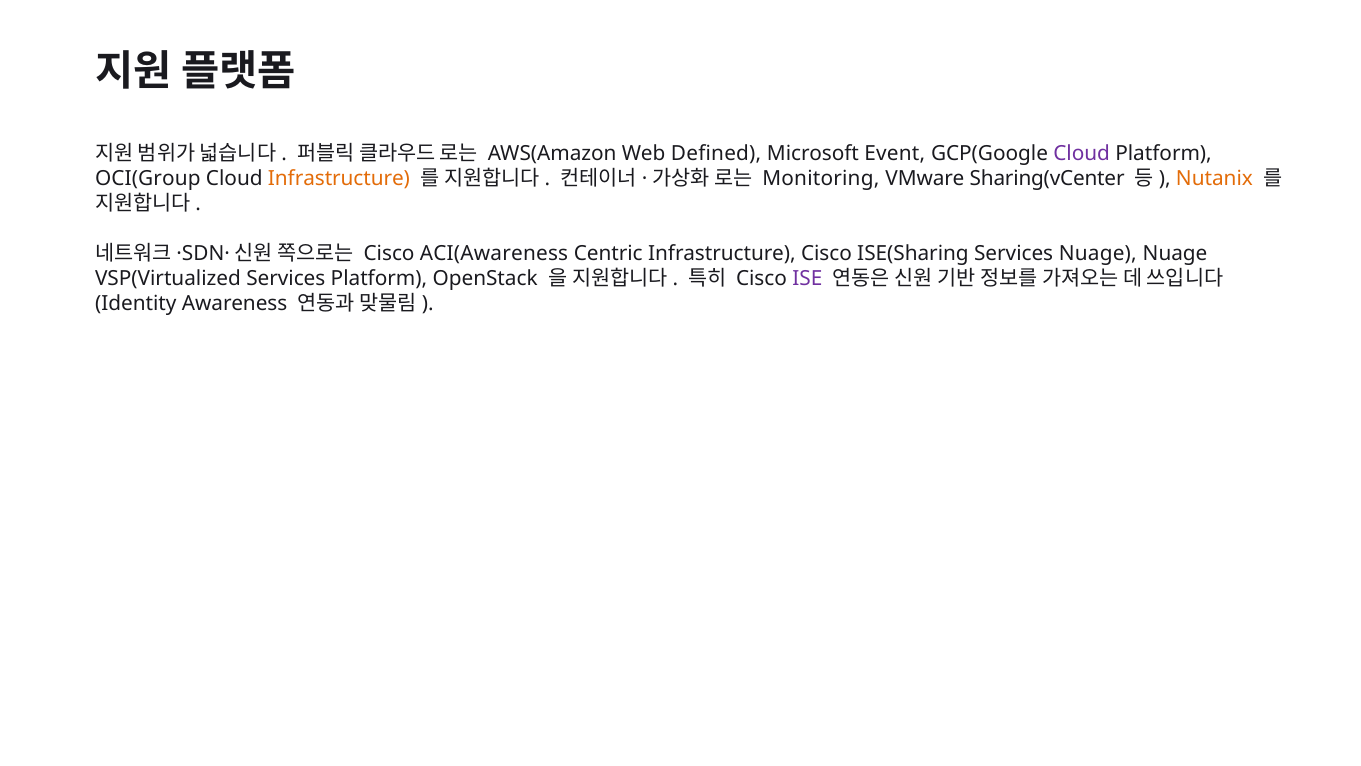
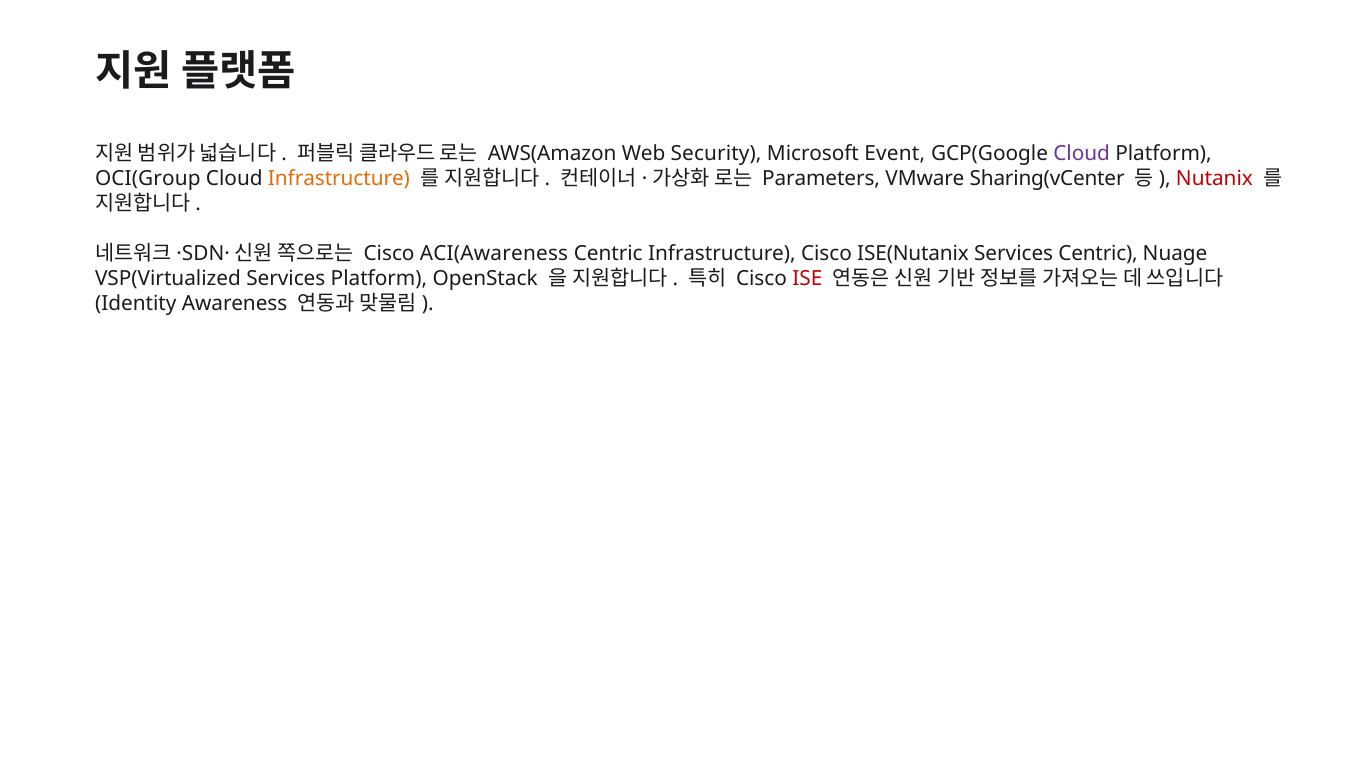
Defined: Defined -> Security
Monitoring: Monitoring -> Parameters
Nutanix colour: orange -> red
ISE(Sharing: ISE(Sharing -> ISE(Nutanix
Services Nuage: Nuage -> Centric
ISE colour: purple -> red
